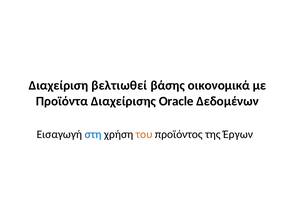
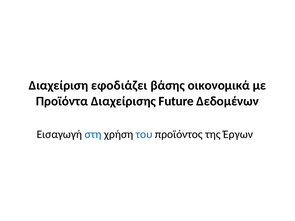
βελτιωθεί: βελτιωθεί -> εφοδιάζει
Oracle: Oracle -> Future
του colour: orange -> blue
